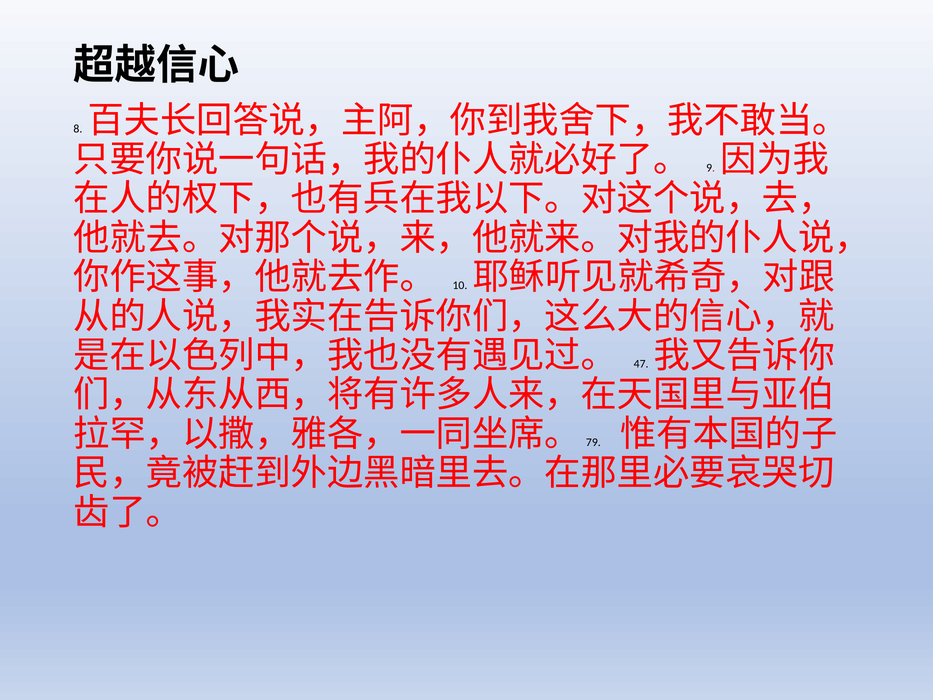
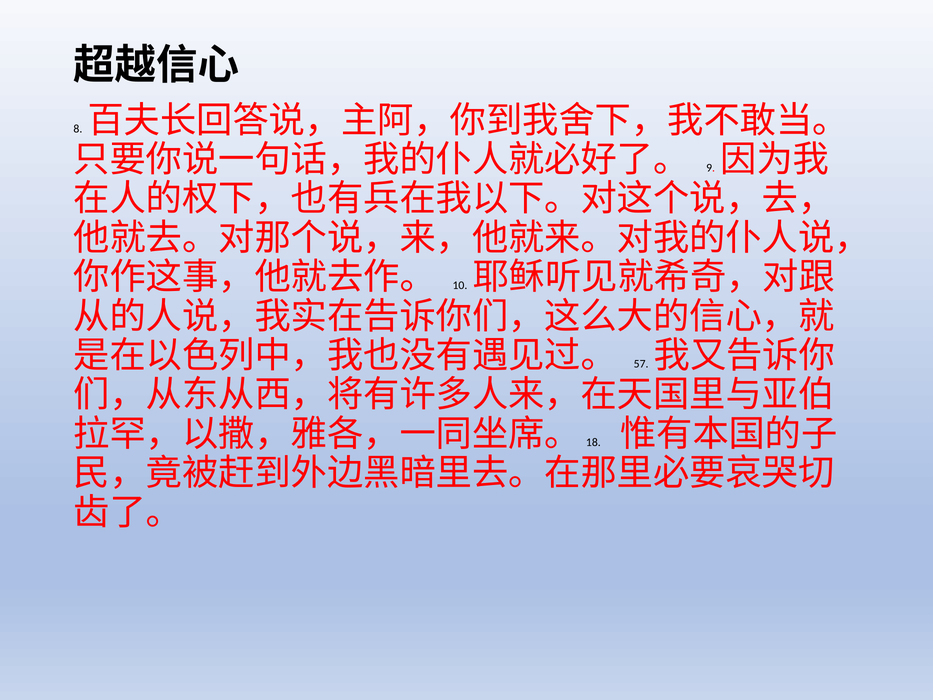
47: 47 -> 57
79: 79 -> 18
